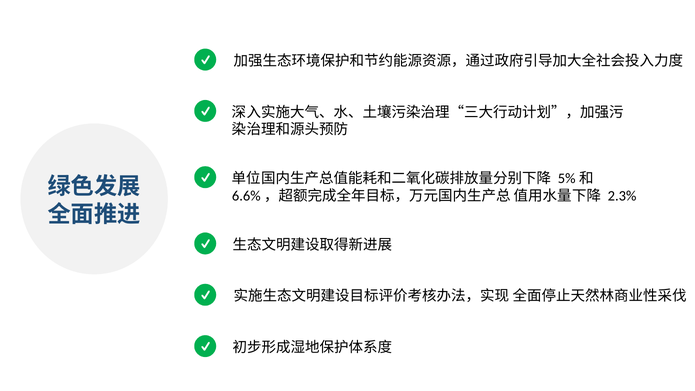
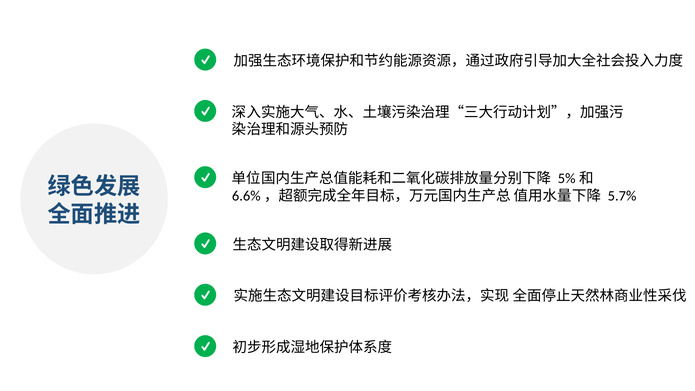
2.3%: 2.3% -> 5.7%
